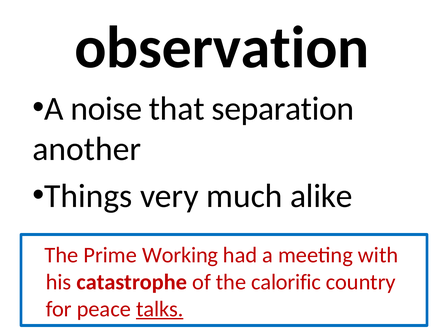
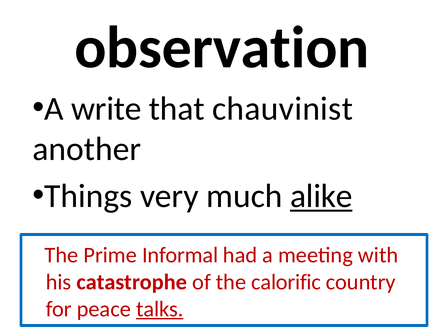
noise: noise -> write
separation: separation -> chauvinist
alike underline: none -> present
Working: Working -> Informal
